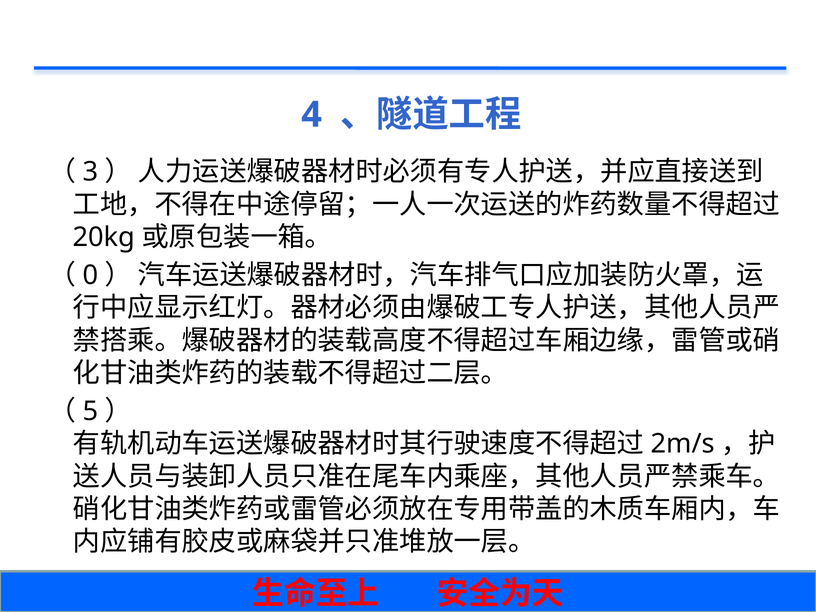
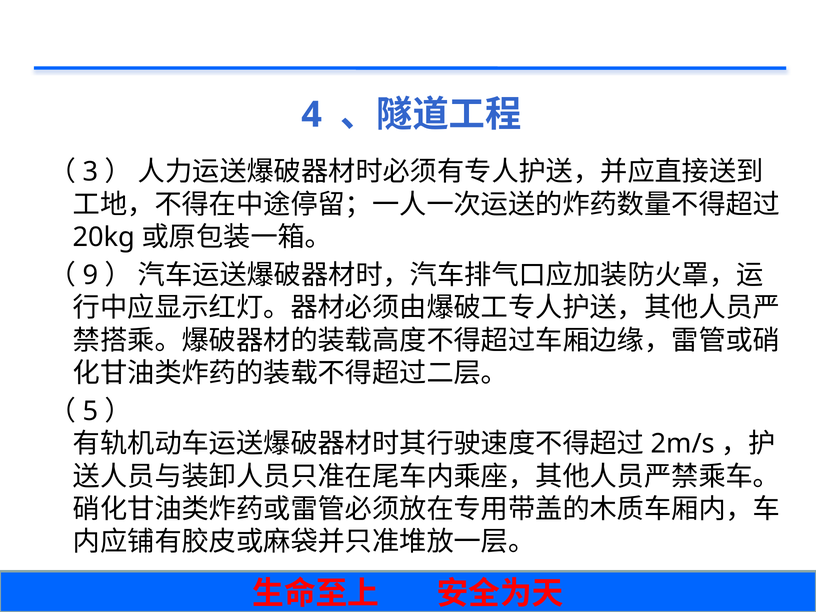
0: 0 -> 9
